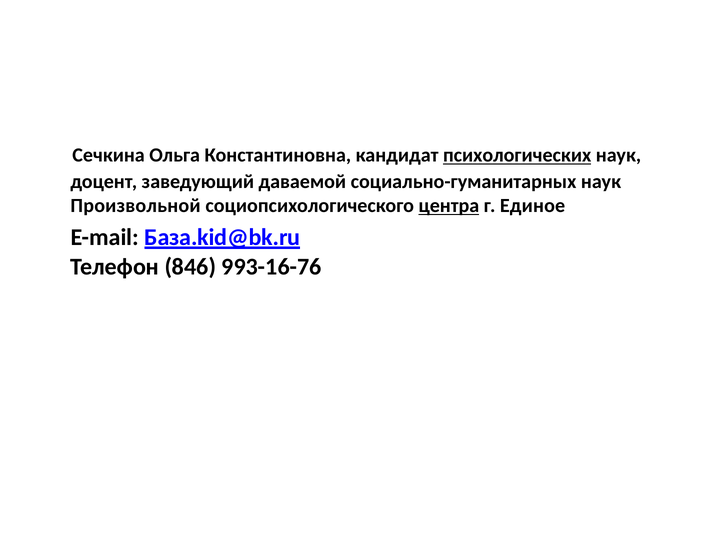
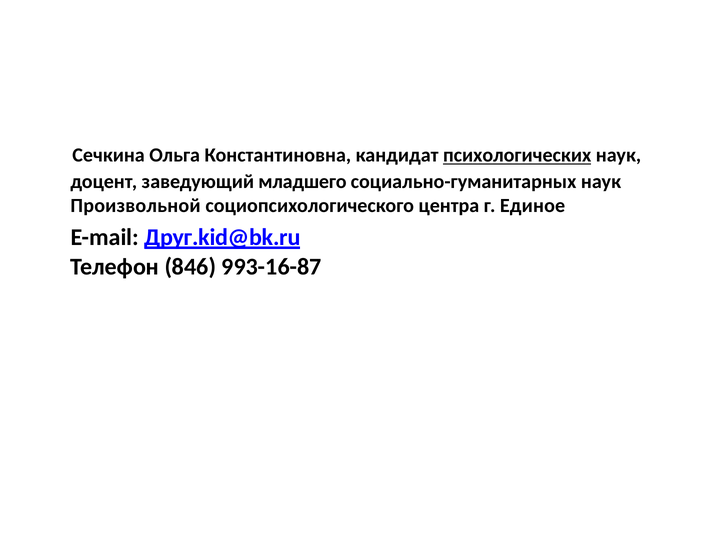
даваемой: даваемой -> младшего
центра underline: present -> none
База.kid@bk.ru: База.kid@bk.ru -> Друг.kid@bk.ru
993-16-76: 993-16-76 -> 993-16-87
